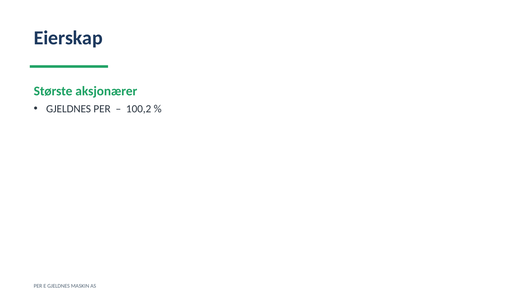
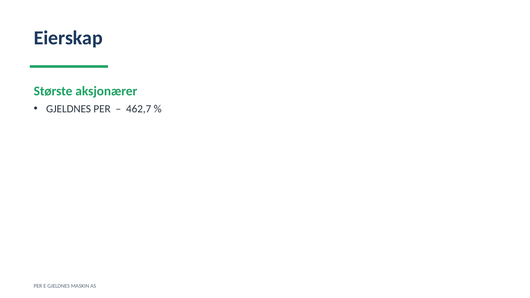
100,2: 100,2 -> 462,7
